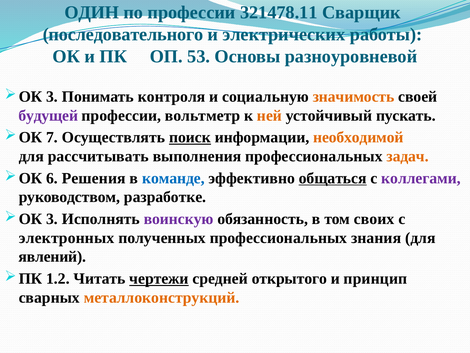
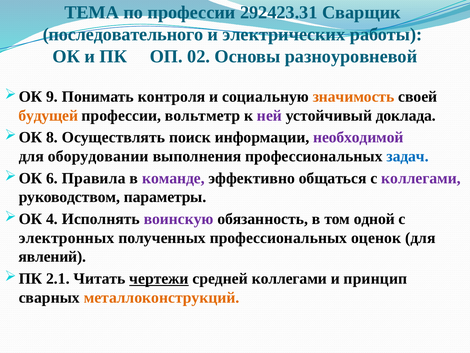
ОДИН: ОДИН -> ТЕМА
321478.11: 321478.11 -> 292423.31
53: 53 -> 02
3 at (52, 97): 3 -> 9
будущей colour: purple -> orange
ней colour: orange -> purple
пускать: пускать -> доклада
7: 7 -> 8
поиск underline: present -> none
необходимой colour: orange -> purple
рассчитывать: рассчитывать -> оборудовании
задач colour: orange -> blue
Решения: Решения -> Правила
команде colour: blue -> purple
общаться underline: present -> none
разработке: разработке -> параметры
3 at (52, 219): 3 -> 4
своих: своих -> одной
знания: знания -> оценок
1.2: 1.2 -> 2.1
средней открытого: открытого -> коллегами
